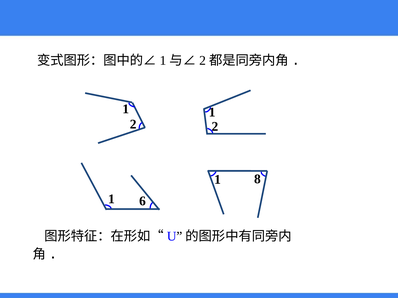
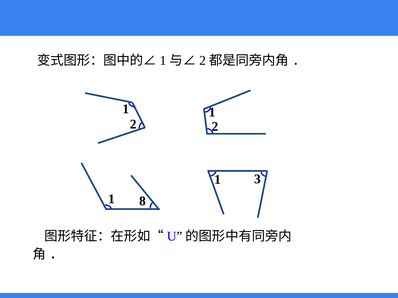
8: 8 -> 3
6: 6 -> 8
